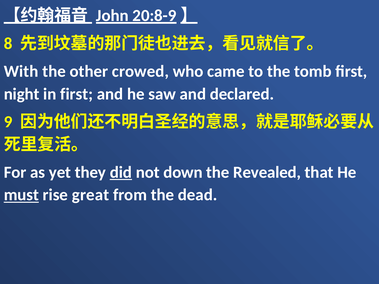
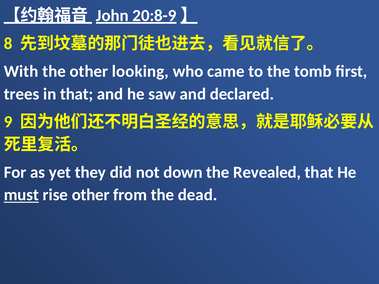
crowed: crowed -> looking
night: night -> trees
in first: first -> that
did underline: present -> none
rise great: great -> other
